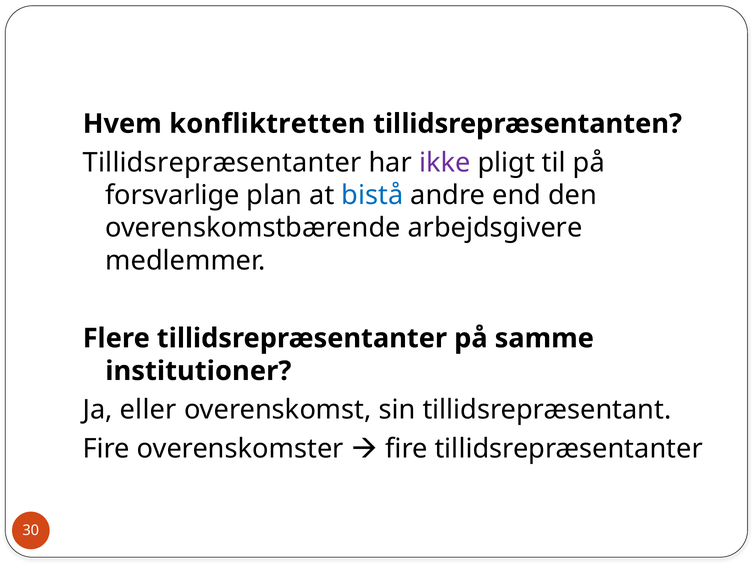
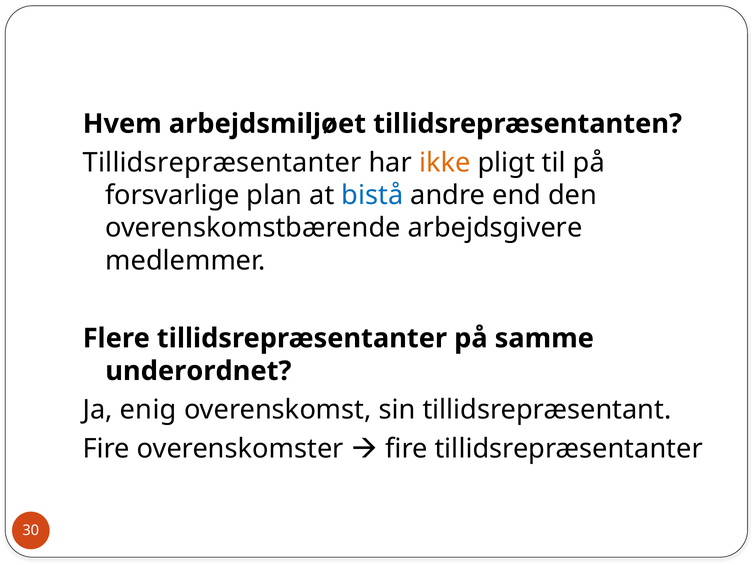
konfliktretten: konfliktretten -> arbejdsmiljøet
ikke colour: purple -> orange
institutioner: institutioner -> underordnet
eller: eller -> enig
